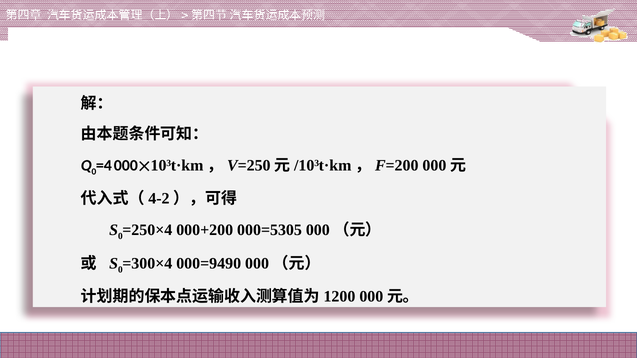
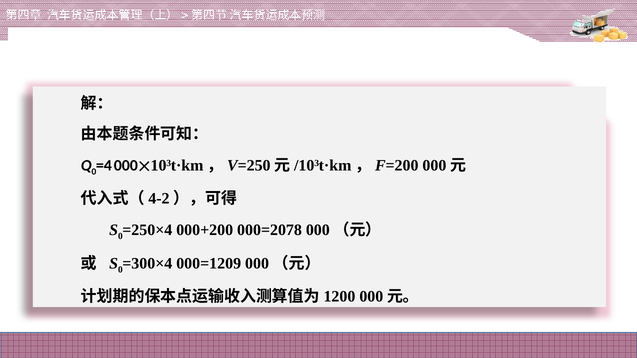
000=5305: 000=5305 -> 000=2078
000=9490: 000=9490 -> 000=1209
